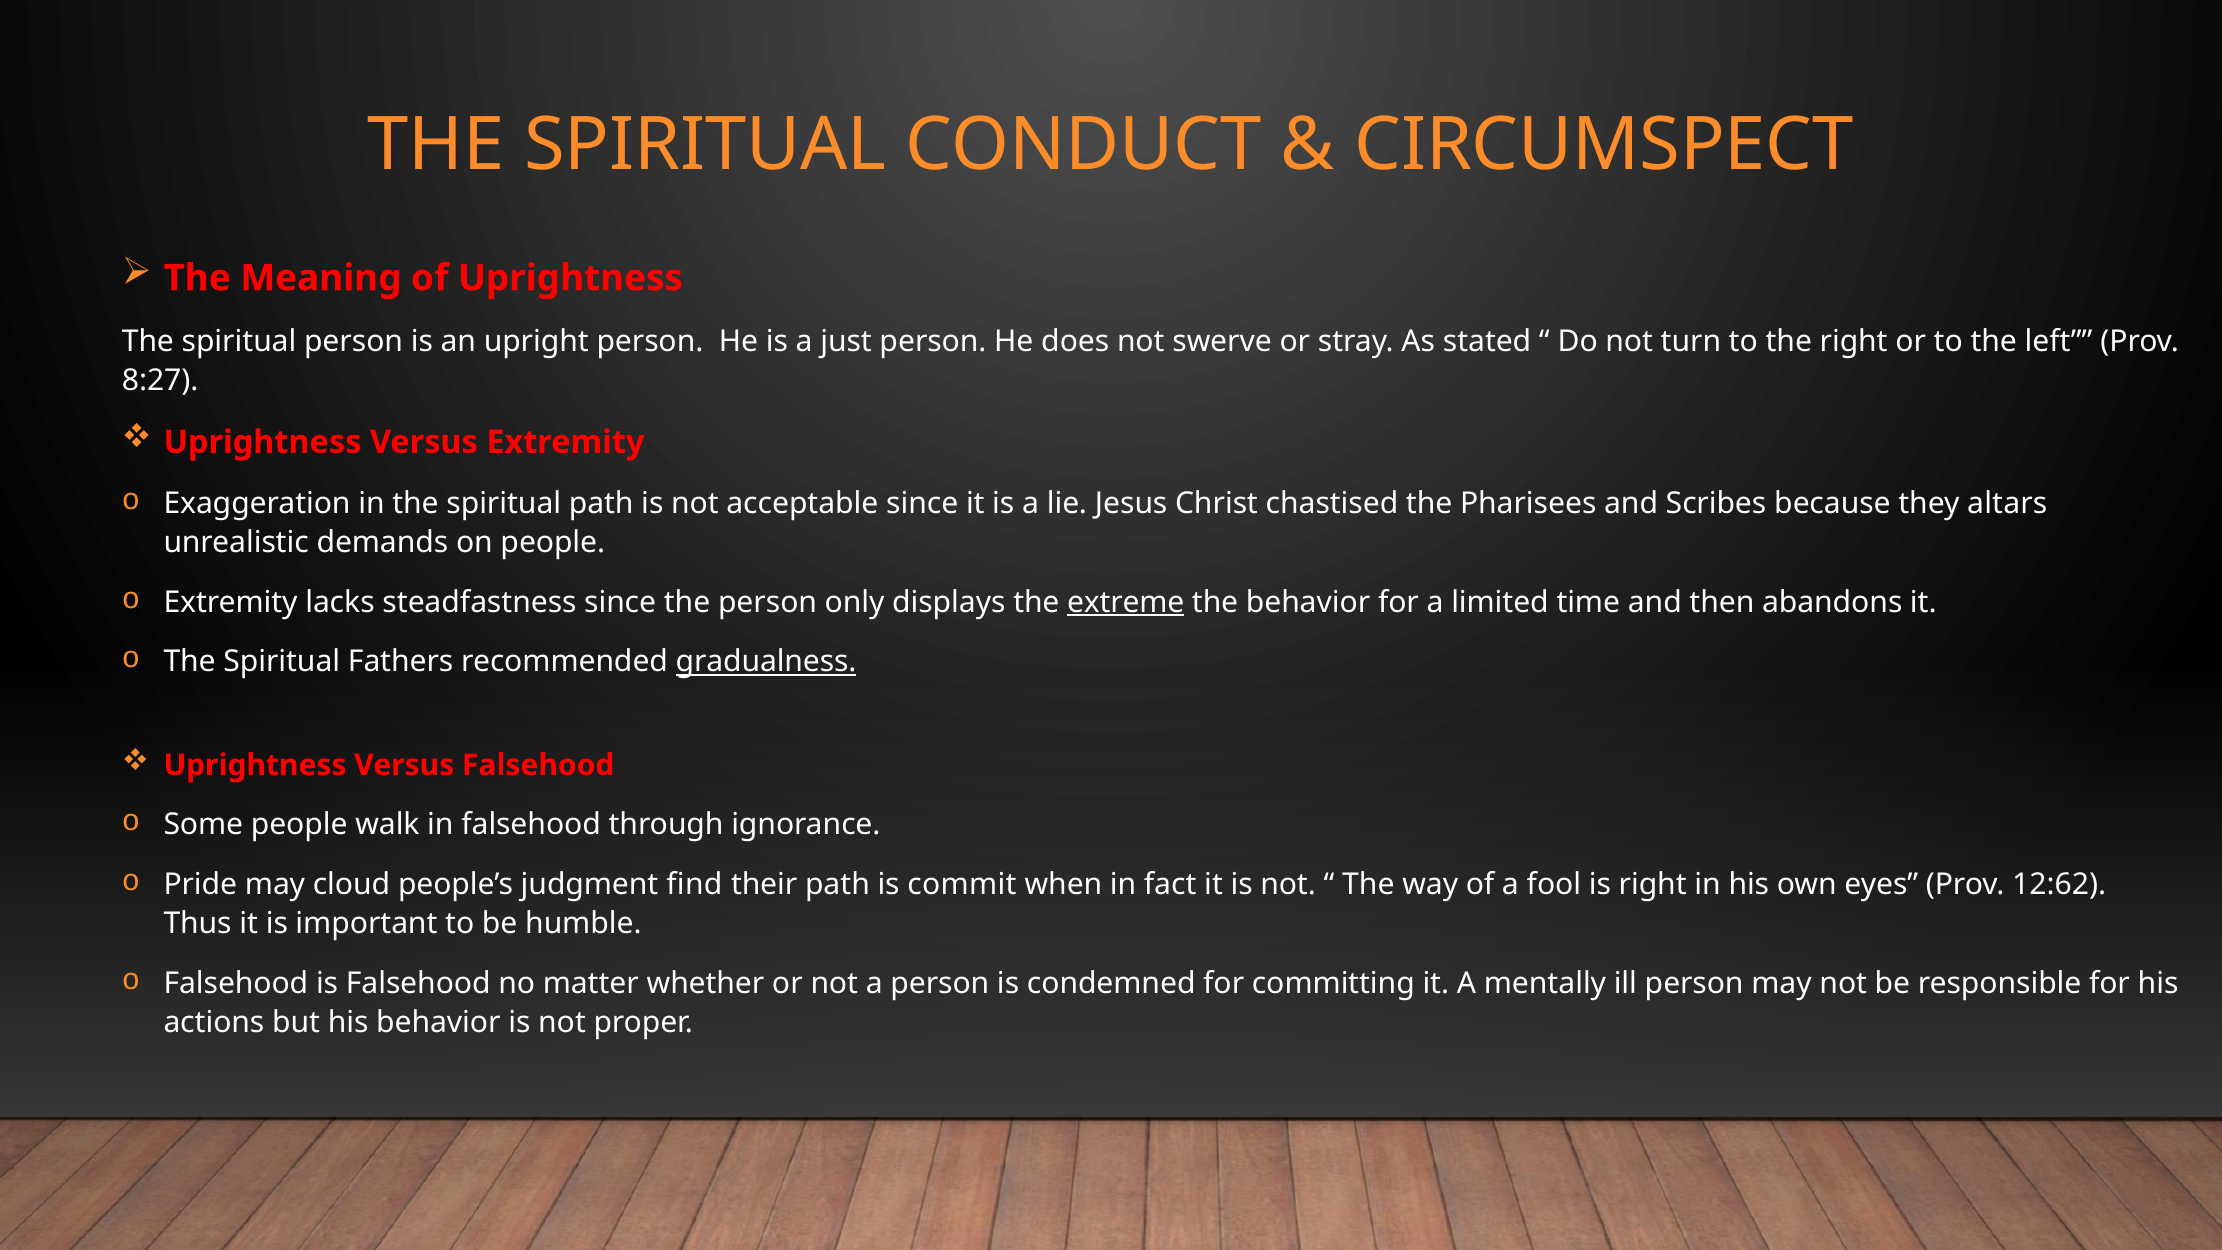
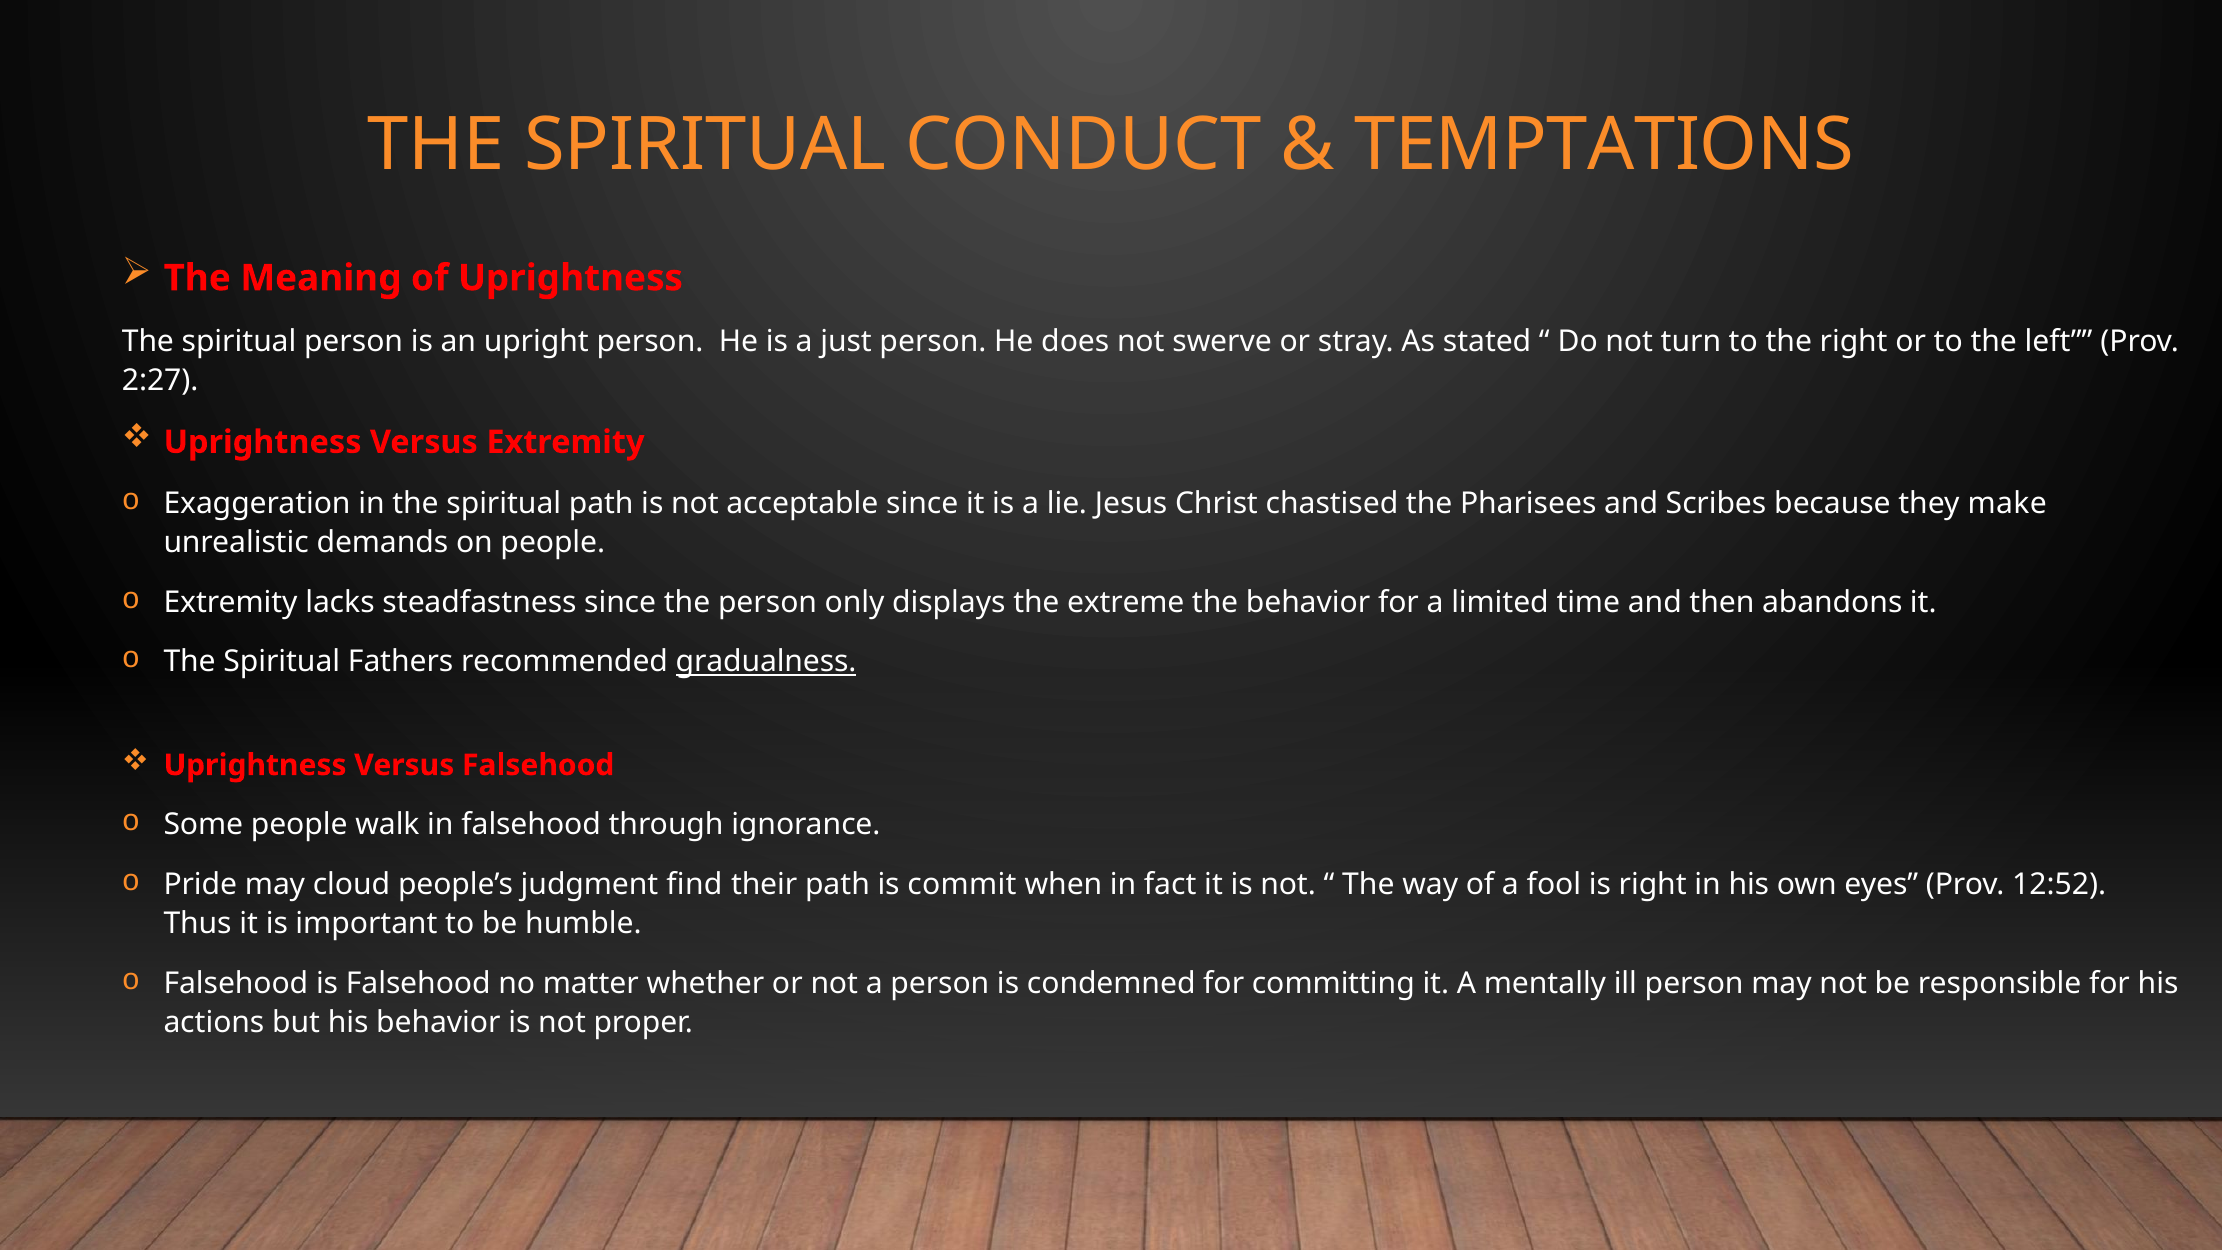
CIRCUMSPECT: CIRCUMSPECT -> TEMPTATIONS
8:27: 8:27 -> 2:27
altars: altars -> make
extreme underline: present -> none
12:62: 12:62 -> 12:52
